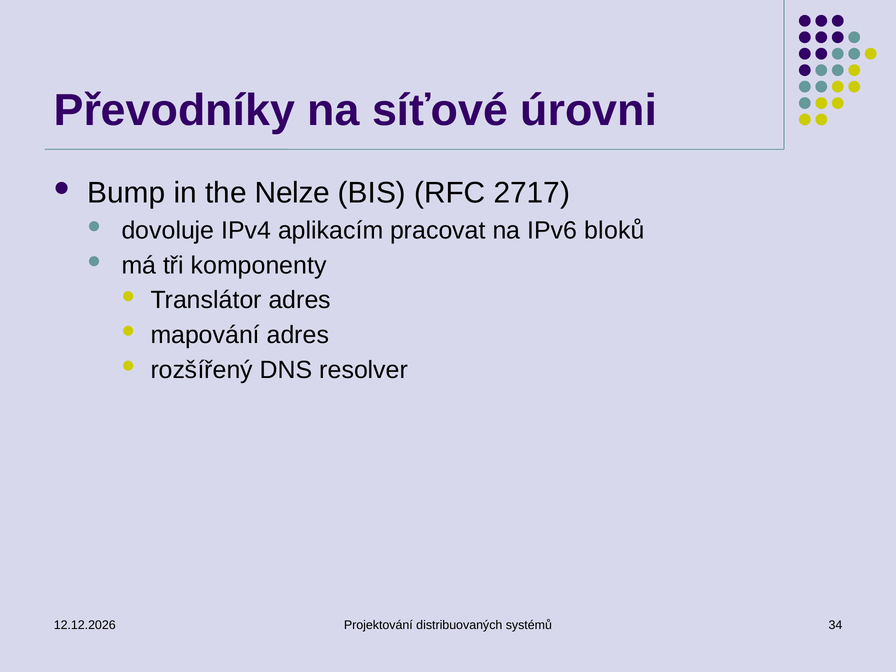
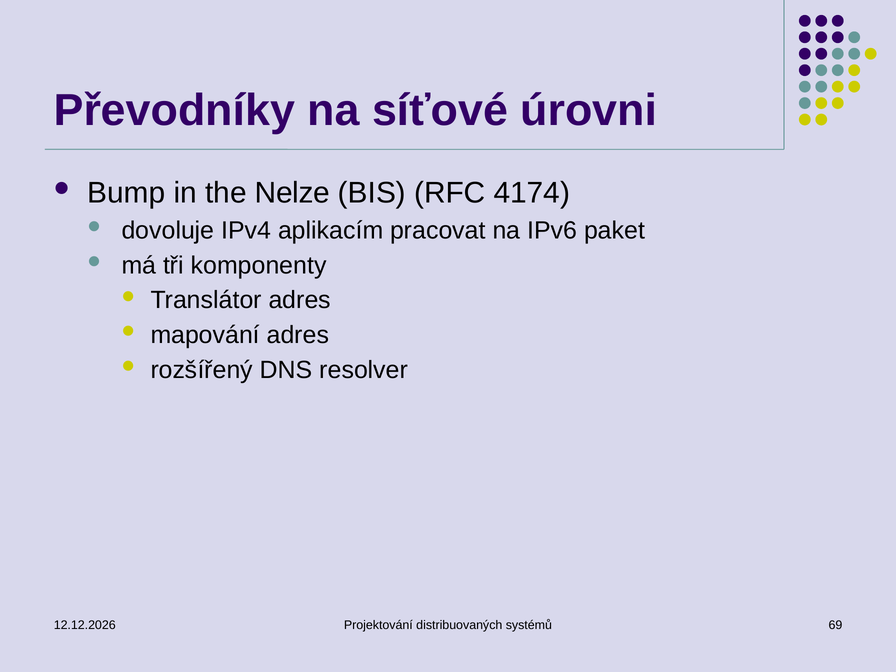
2717: 2717 -> 4174
bloků: bloků -> paket
34: 34 -> 69
